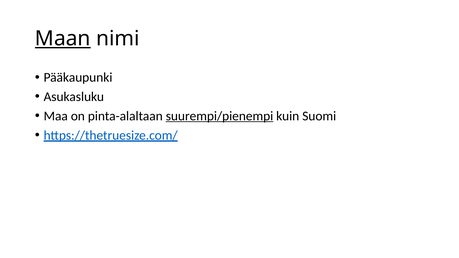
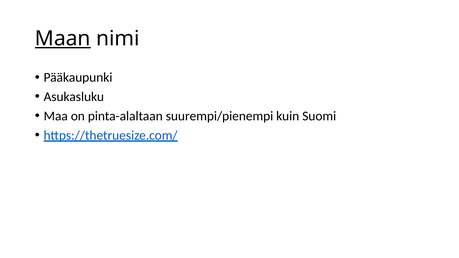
suurempi/pienempi underline: present -> none
